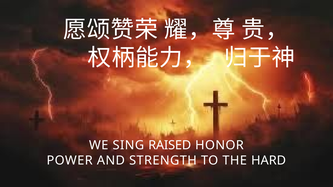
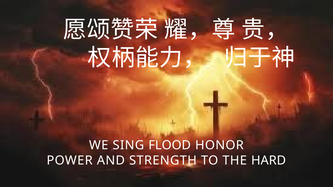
RAISED: RAISED -> FLOOD
